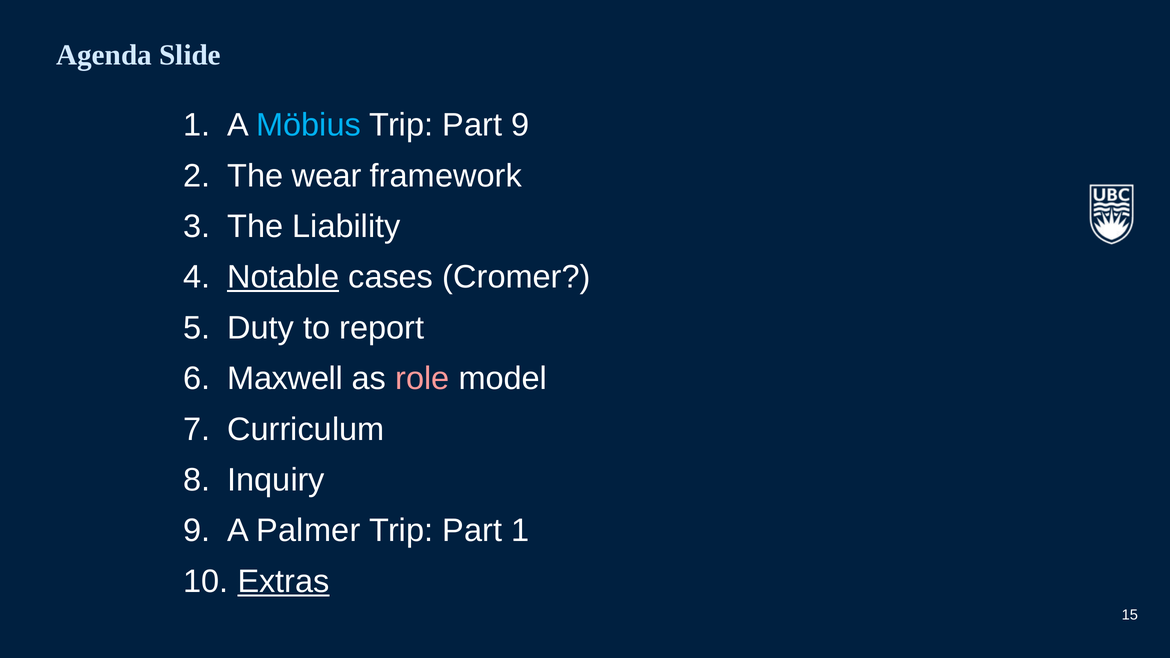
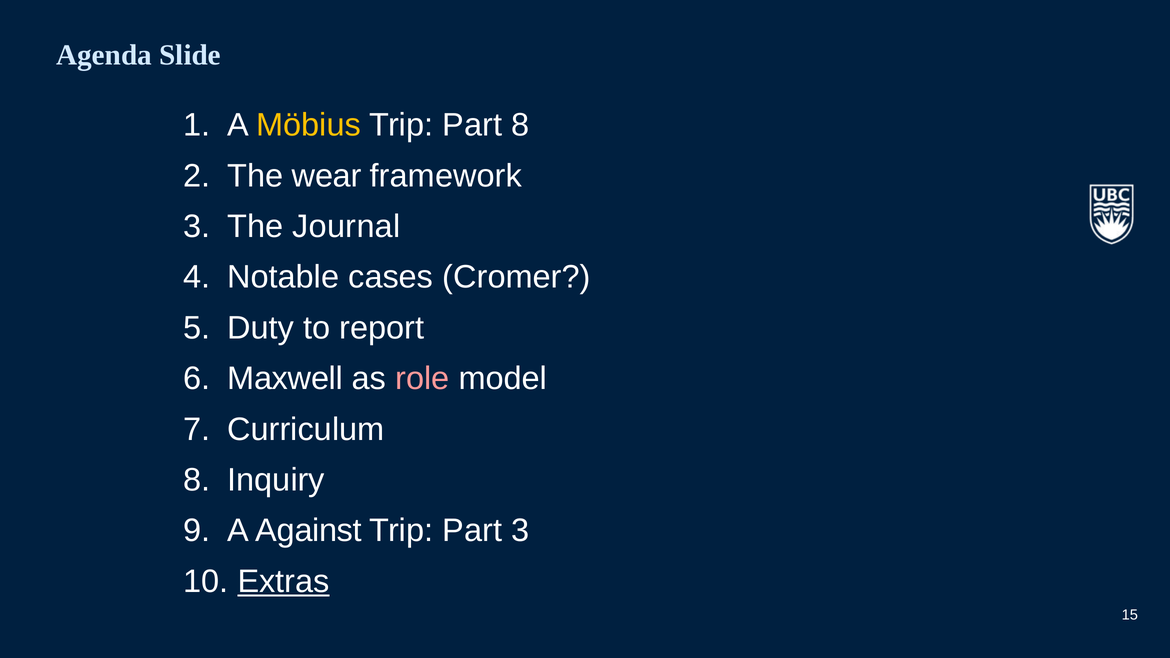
Möbius colour: light blue -> yellow
Part 9: 9 -> 8
Liability: Liability -> Journal
Notable underline: present -> none
Palmer: Palmer -> Against
Part 1: 1 -> 3
